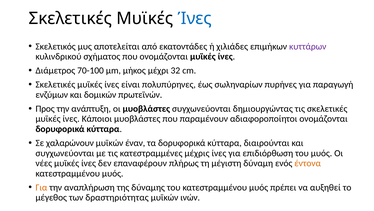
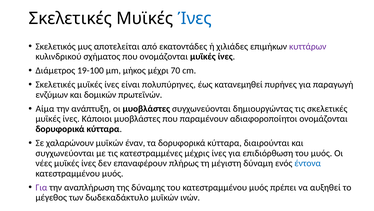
70-100: 70-100 -> 19-100
32: 32 -> 70
σωληναρίων: σωληναρίων -> κατανεμηθεί
Προς: Προς -> Αίμα
έντονα colour: orange -> blue
Για at (41, 187) colour: orange -> purple
δραστηριότητας: δραστηριότητας -> δωδεκαδάκτυλο
